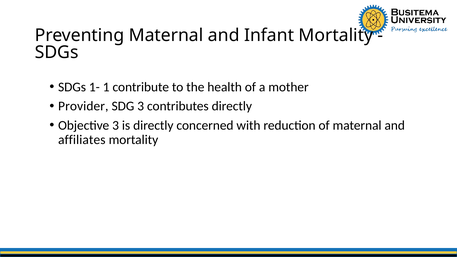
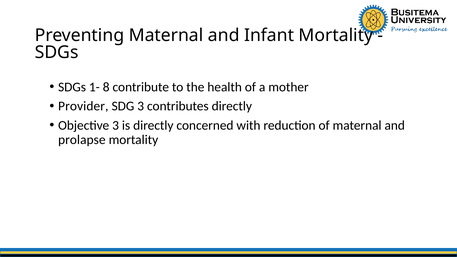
1: 1 -> 8
affiliates: affiliates -> prolapse
